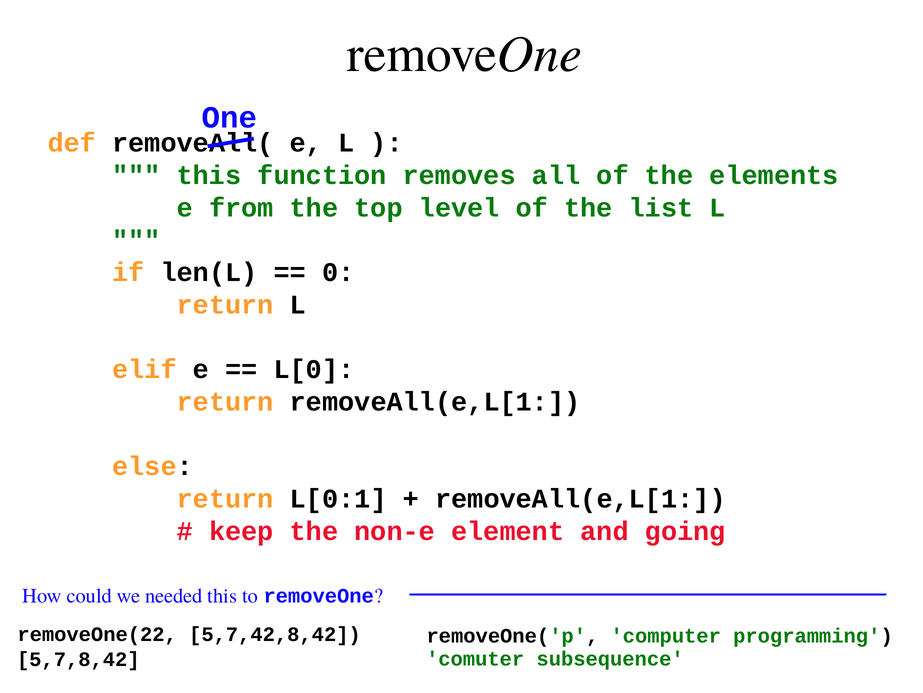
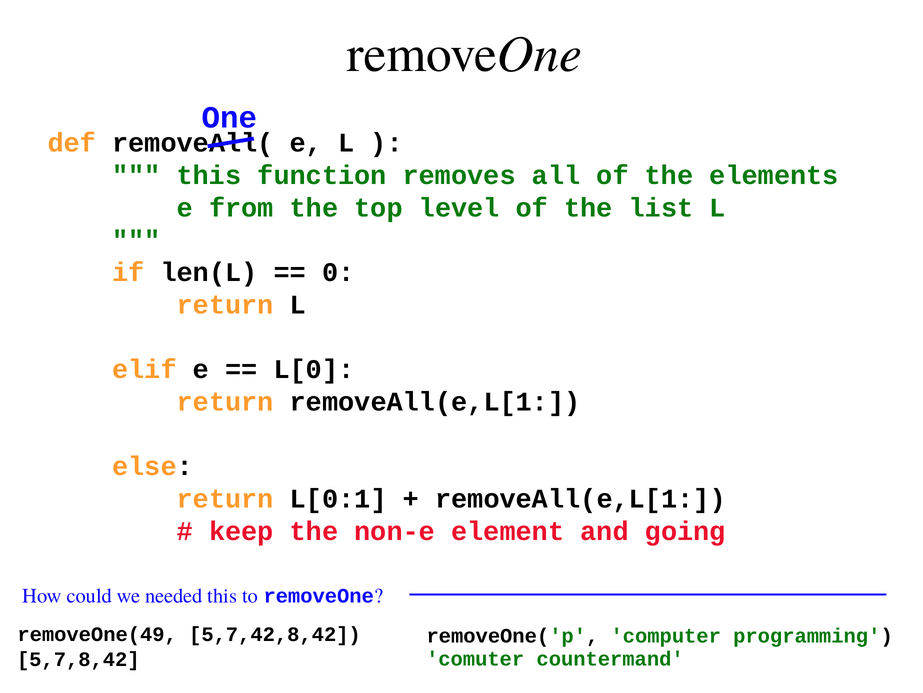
removeOne(22: removeOne(22 -> removeOne(49
subsequence: subsequence -> countermand
